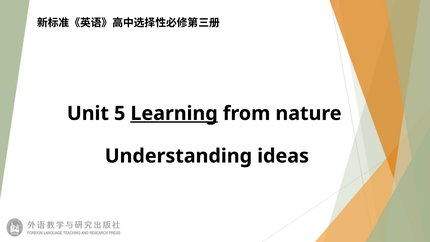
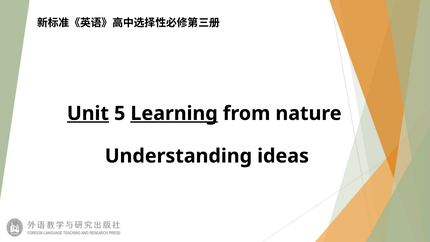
Unit underline: none -> present
